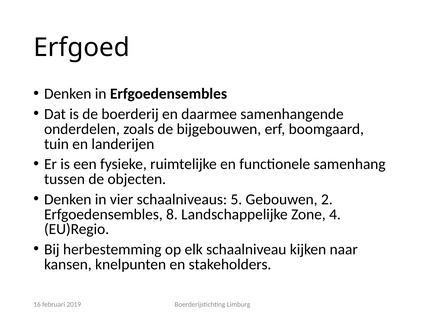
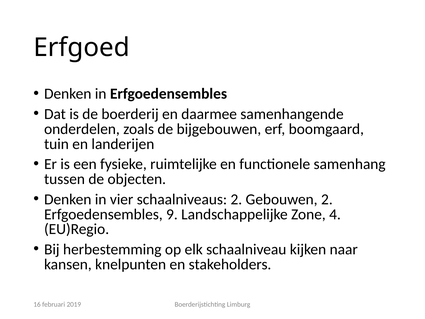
schaalniveaus 5: 5 -> 2
8: 8 -> 9
